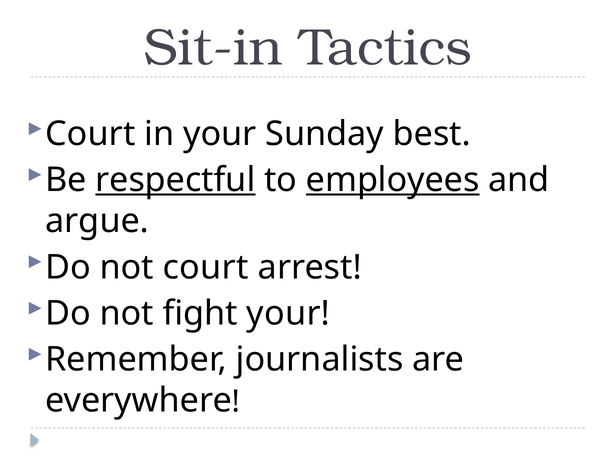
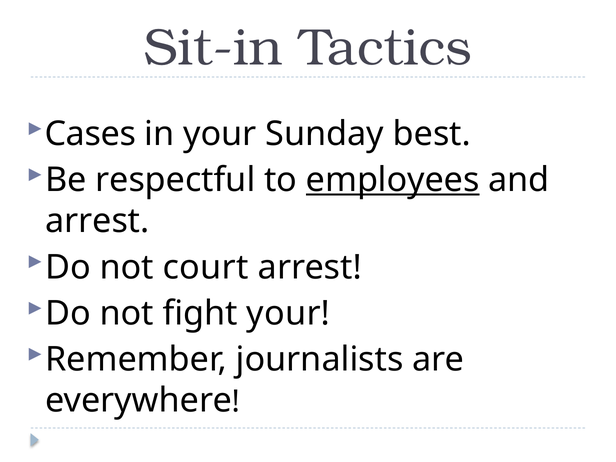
Court at (90, 134): Court -> Cases
respectful underline: present -> none
argue at (97, 221): argue -> arrest
